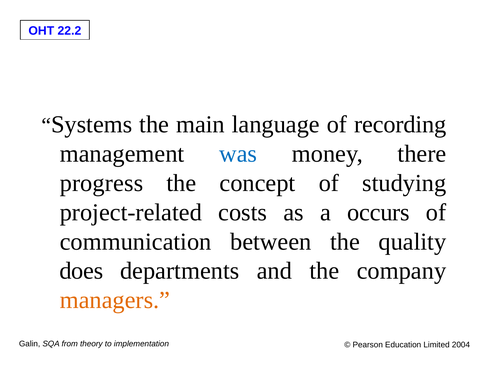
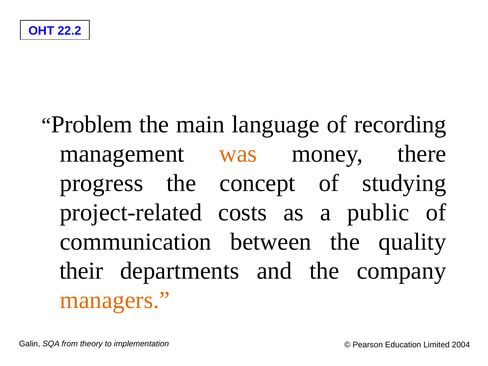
Systems: Systems -> Problem
was colour: blue -> orange
occurs: occurs -> public
does: does -> their
